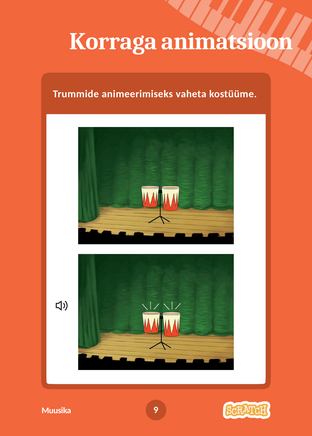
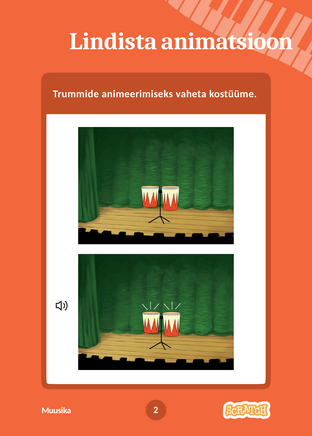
Korraga: Korraga -> Lindista
9: 9 -> 2
